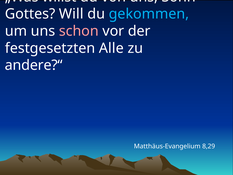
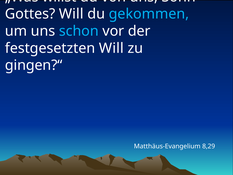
schon colour: pink -> light blue
festgesetzten Alle: Alle -> Will
andere?“: andere?“ -> gingen?“
